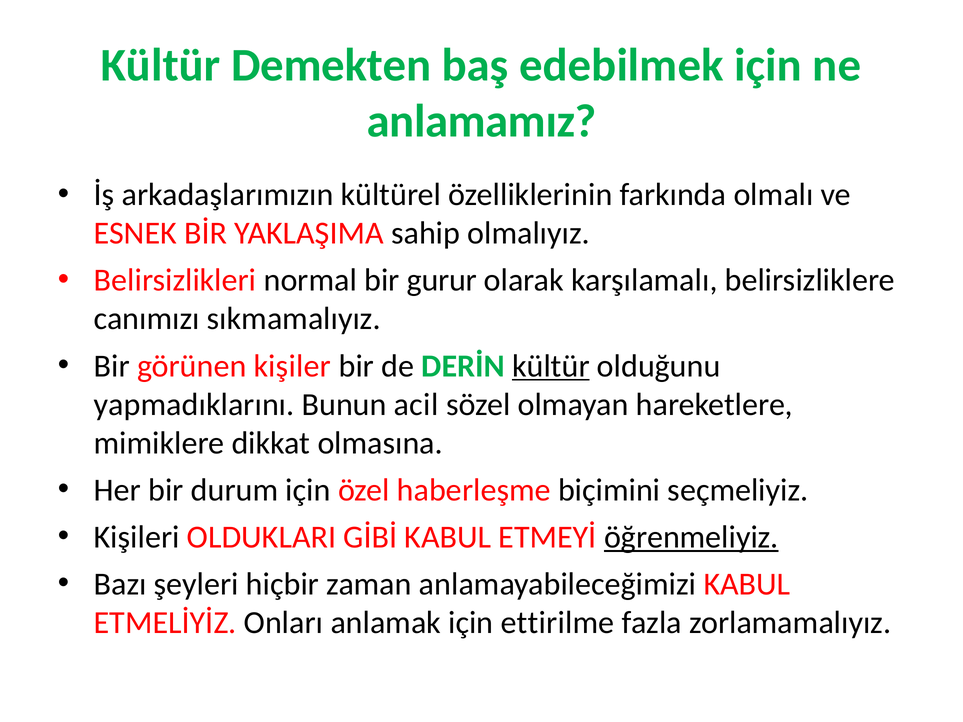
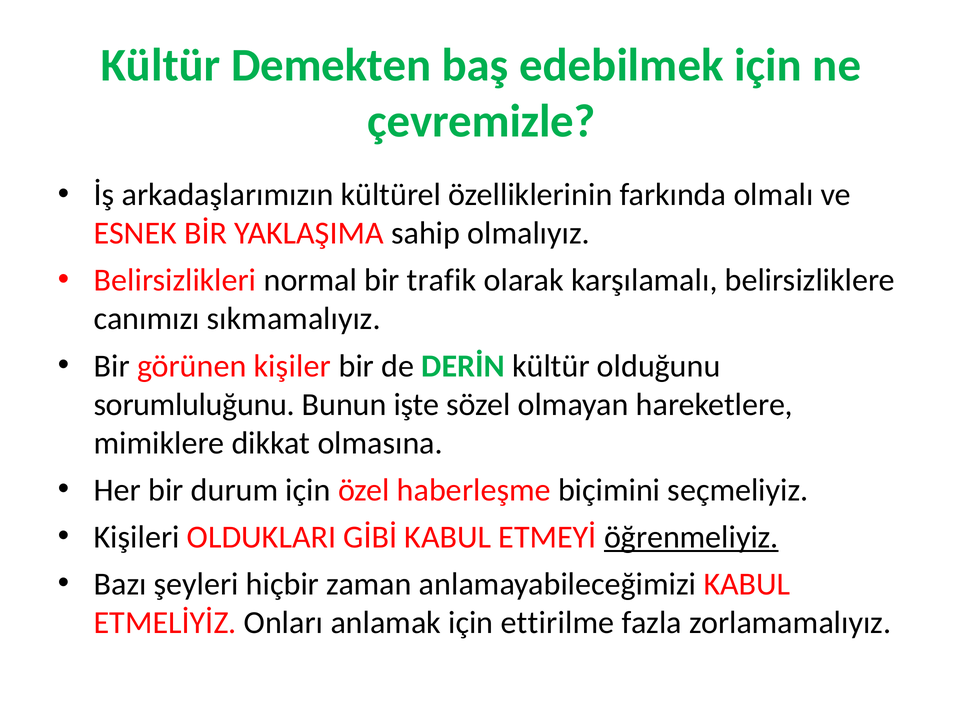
anlamamız: anlamamız -> çevremizle
gurur: gurur -> trafik
kültür at (551, 366) underline: present -> none
yapmadıklarını: yapmadıklarını -> sorumluluğunu
acil: acil -> işte
